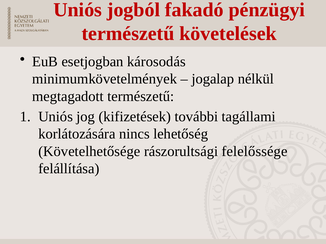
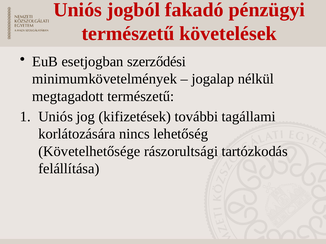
károsodás: károsodás -> szerződési
felelőssége: felelőssége -> tartózkodás
